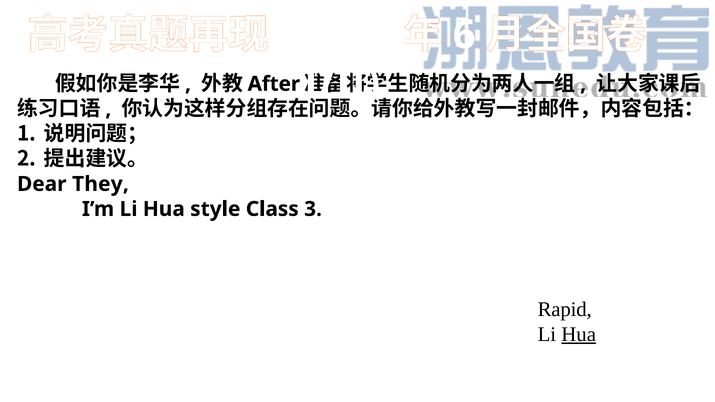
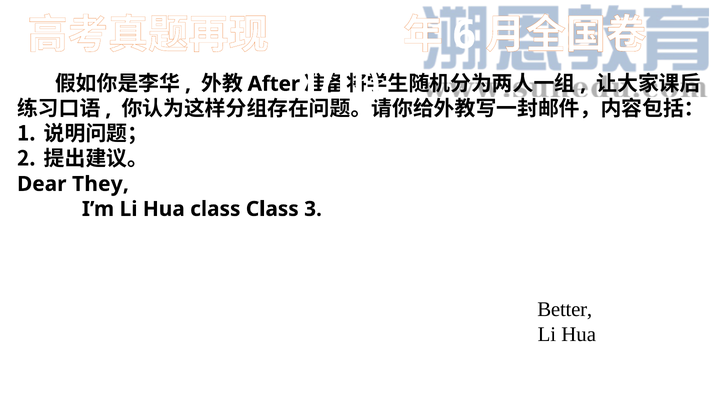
Hua style: style -> class
Rapid: Rapid -> Better
Hua at (579, 334) underline: present -> none
